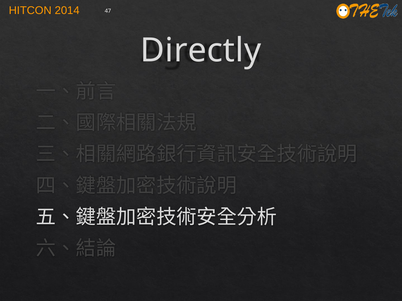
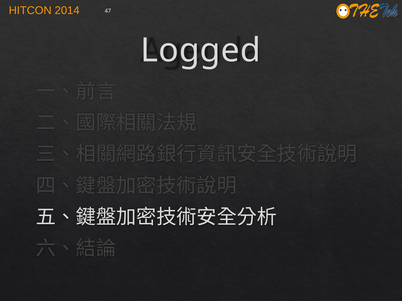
Directly: Directly -> Logged
